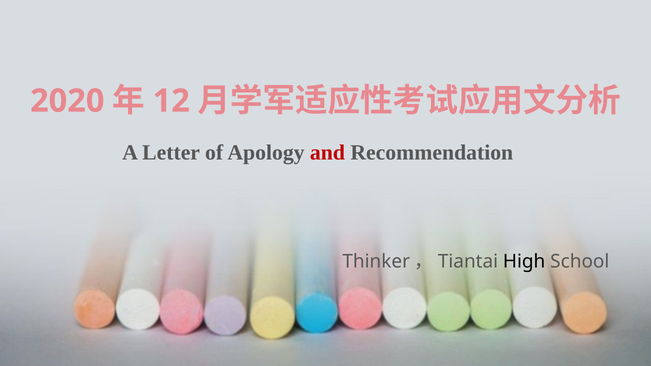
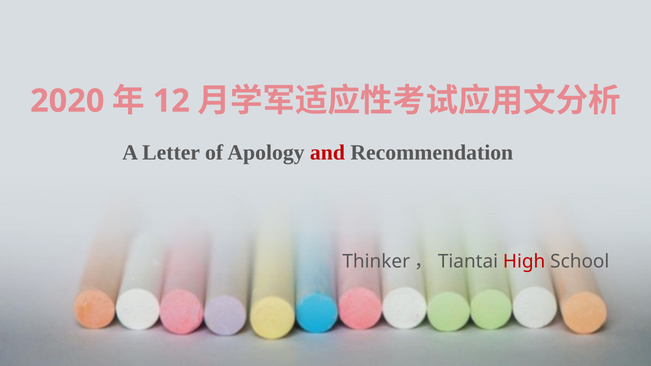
High colour: black -> red
